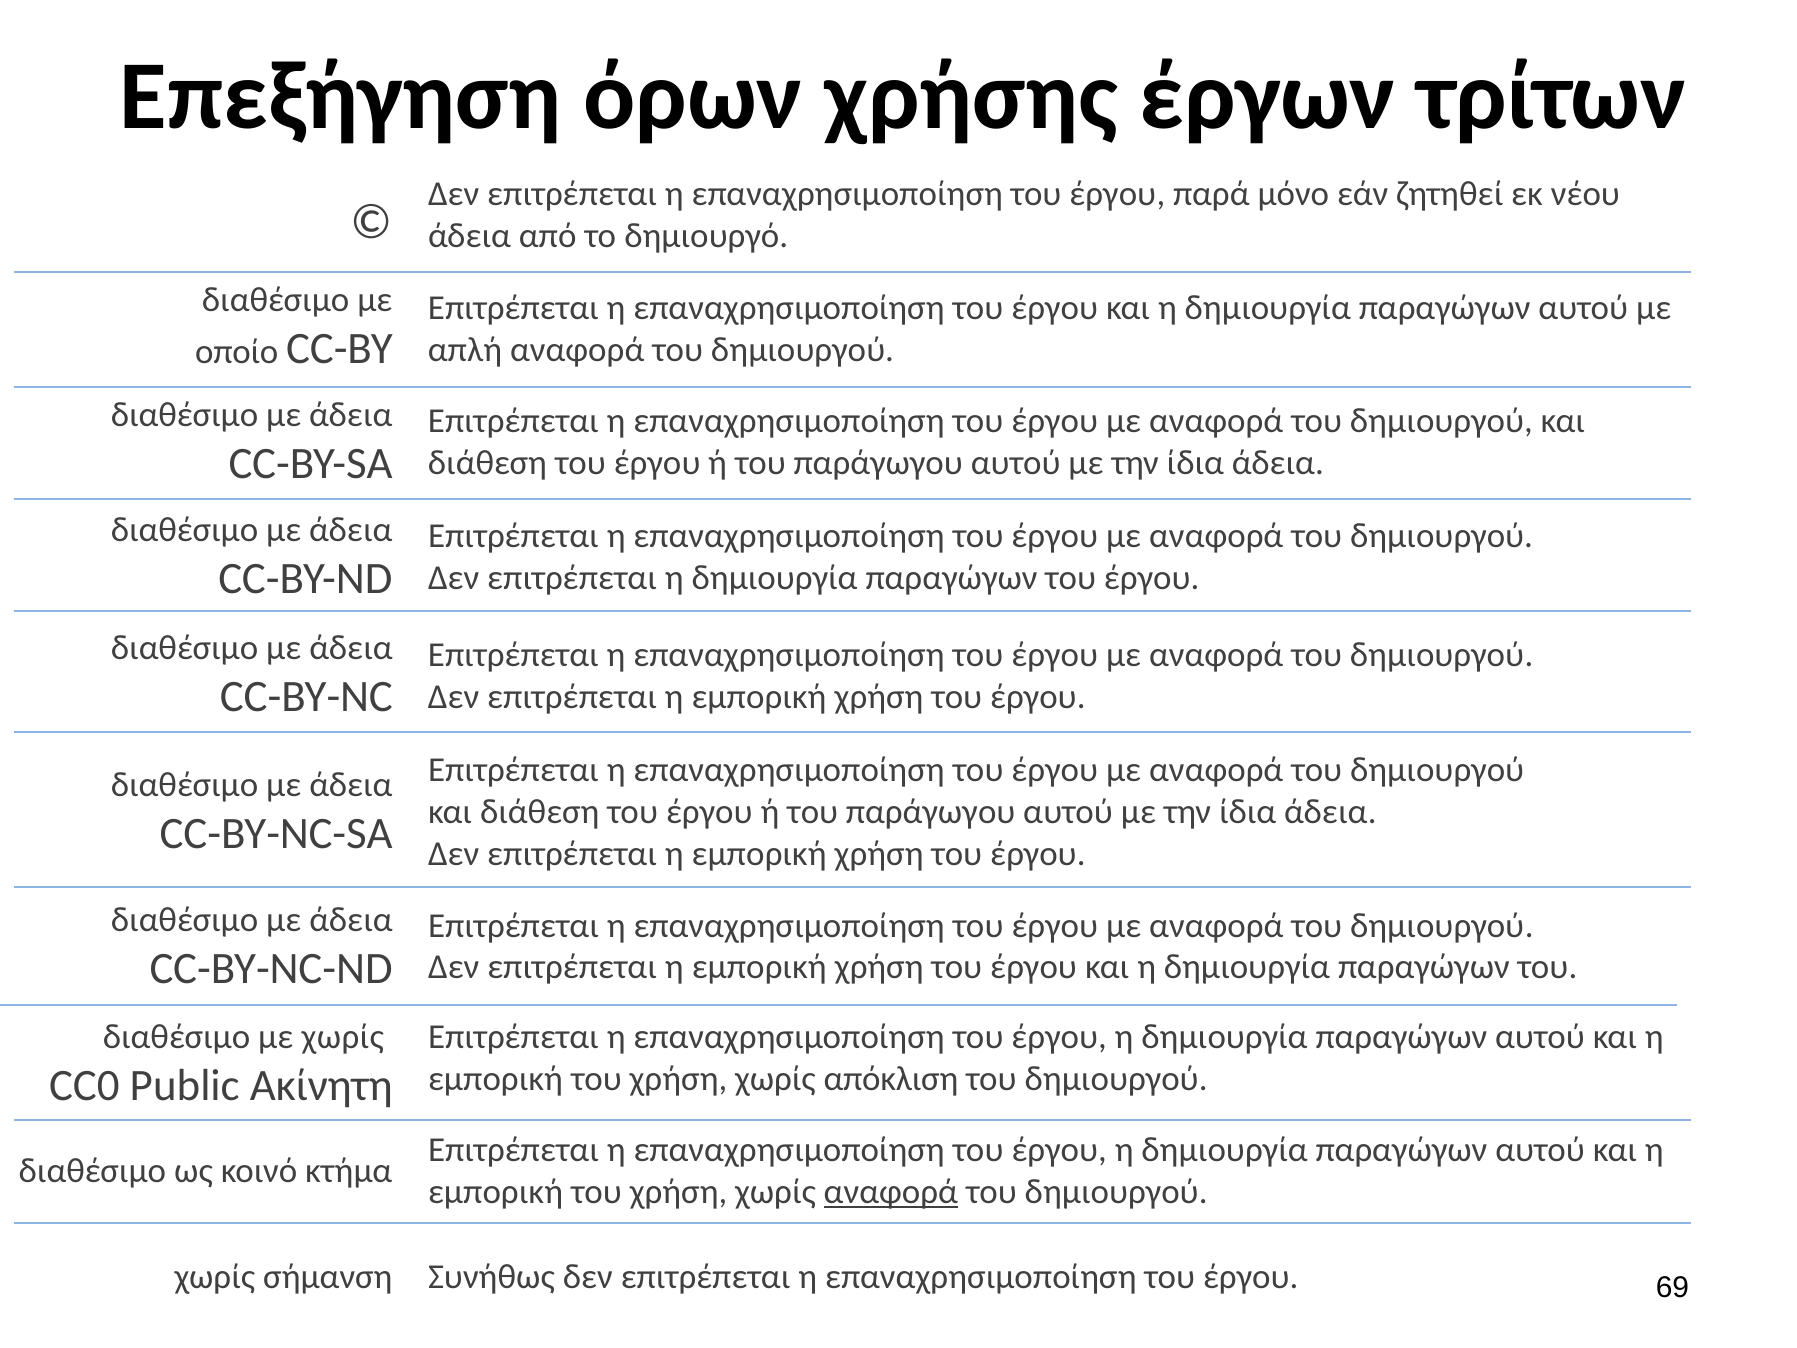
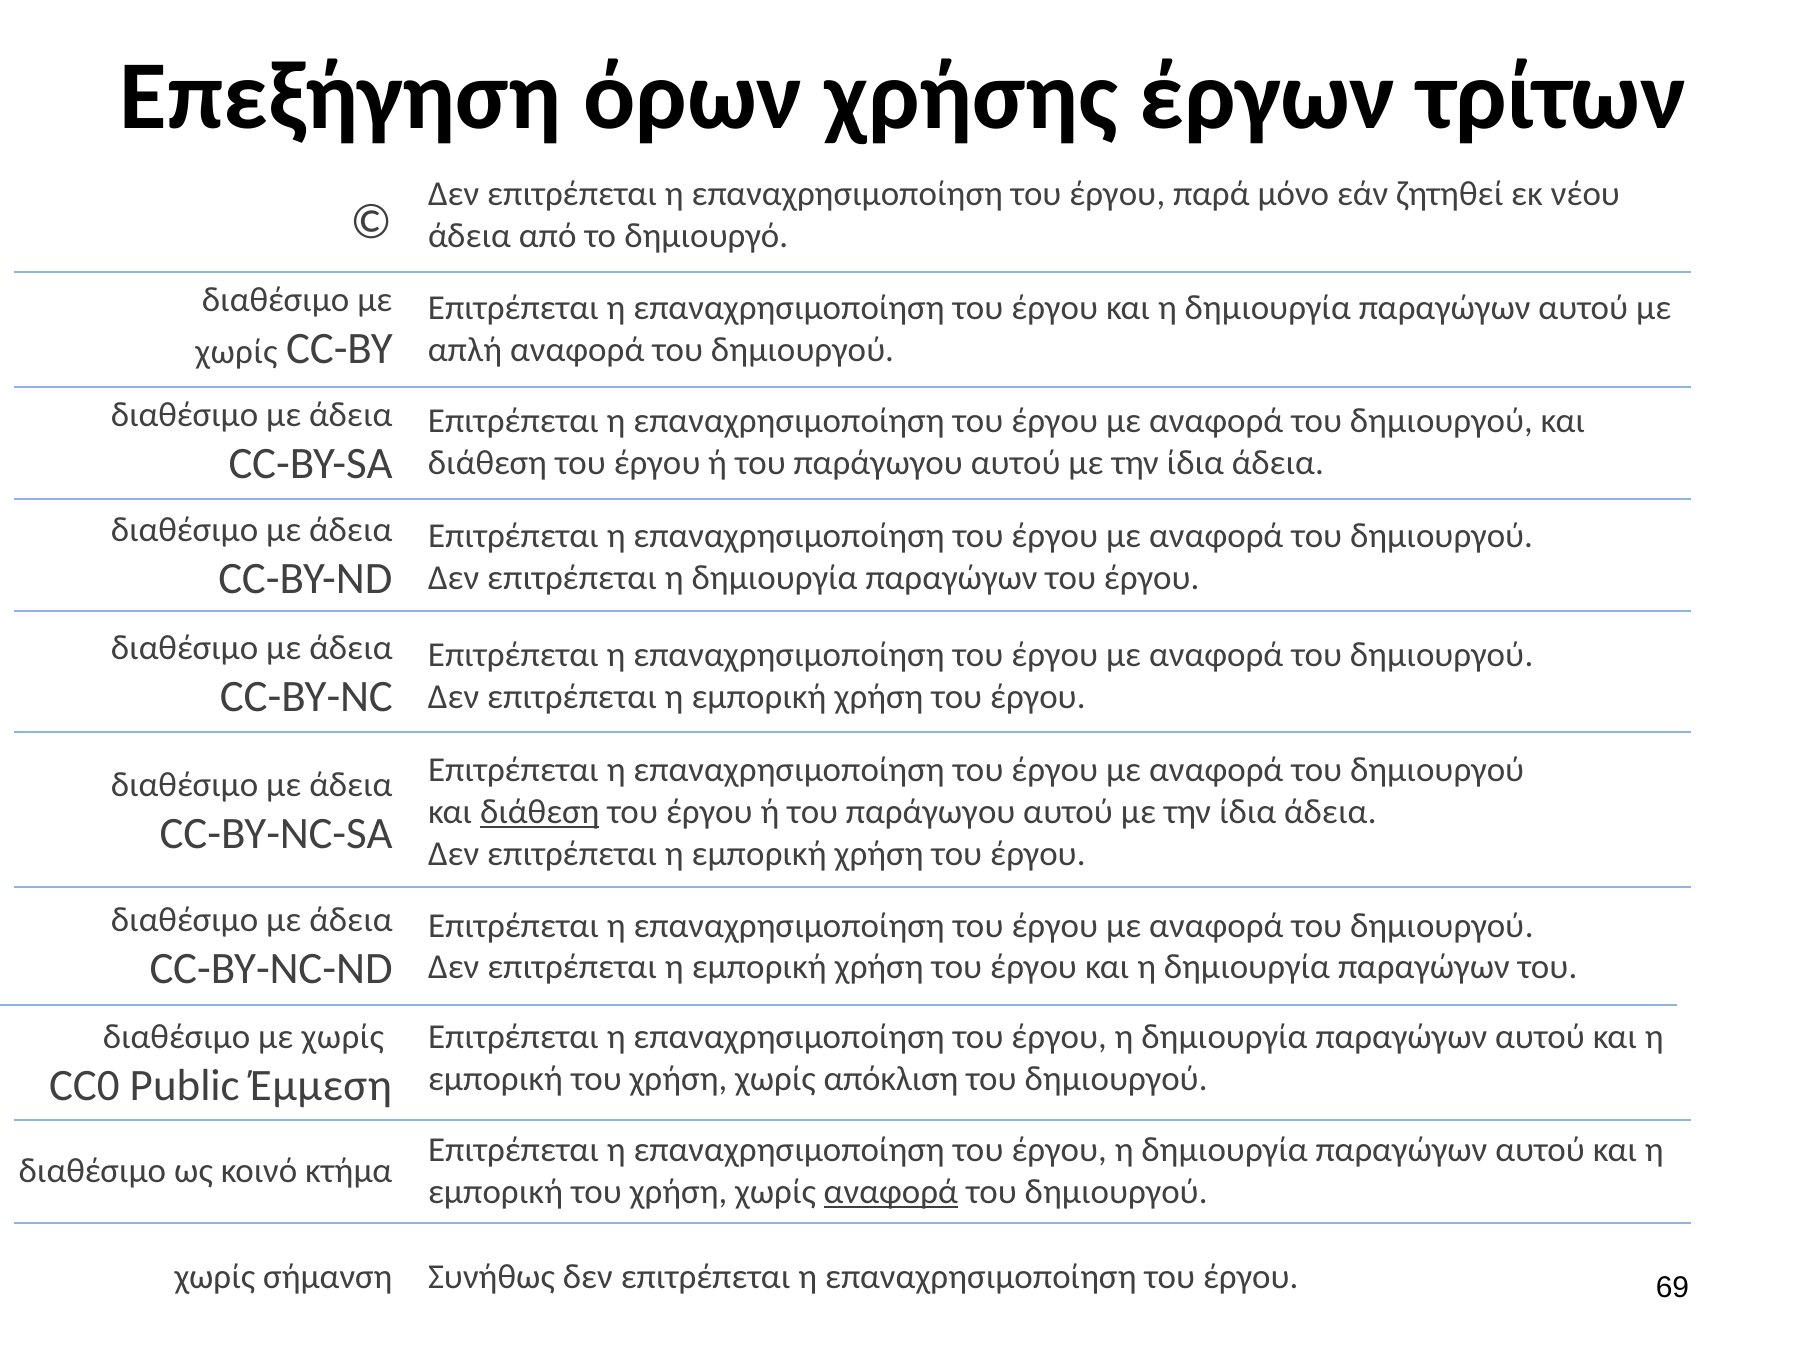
οποίο at (237, 352): οποίο -> χωρίς
διάθεση at (540, 812) underline: none -> present
Ακίνητη: Ακίνητη -> Έμμεση
